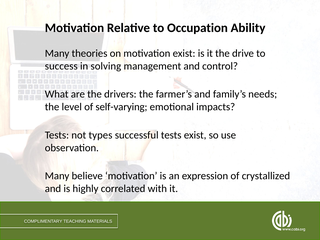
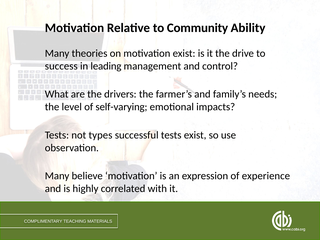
Occupation: Occupation -> Community
solving: solving -> leading
crystallized: crystallized -> experience
